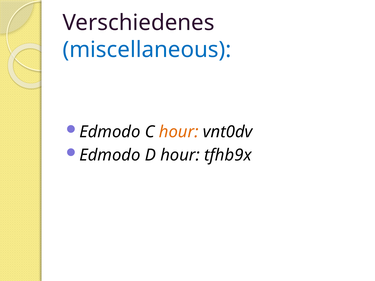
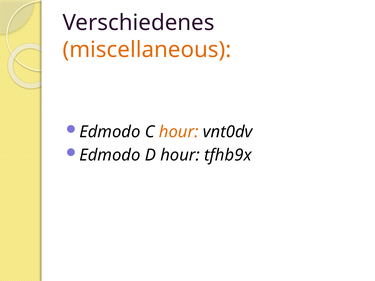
miscellaneous colour: blue -> orange
